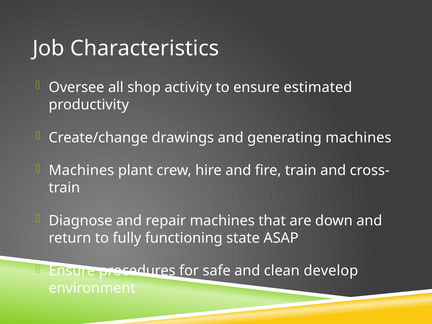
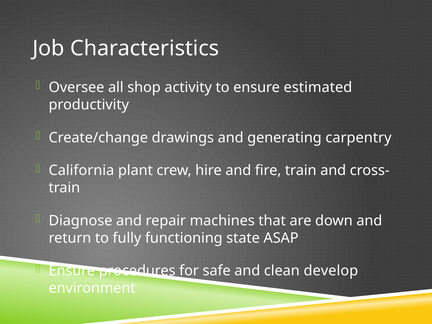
generating machines: machines -> carpentry
Machines at (81, 170): Machines -> California
